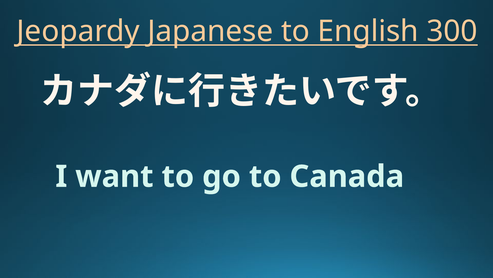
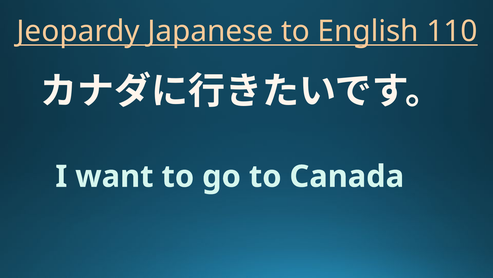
300: 300 -> 110
